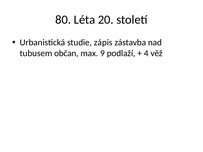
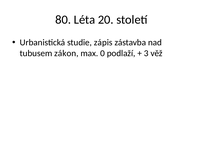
občan: občan -> zákon
9: 9 -> 0
4: 4 -> 3
